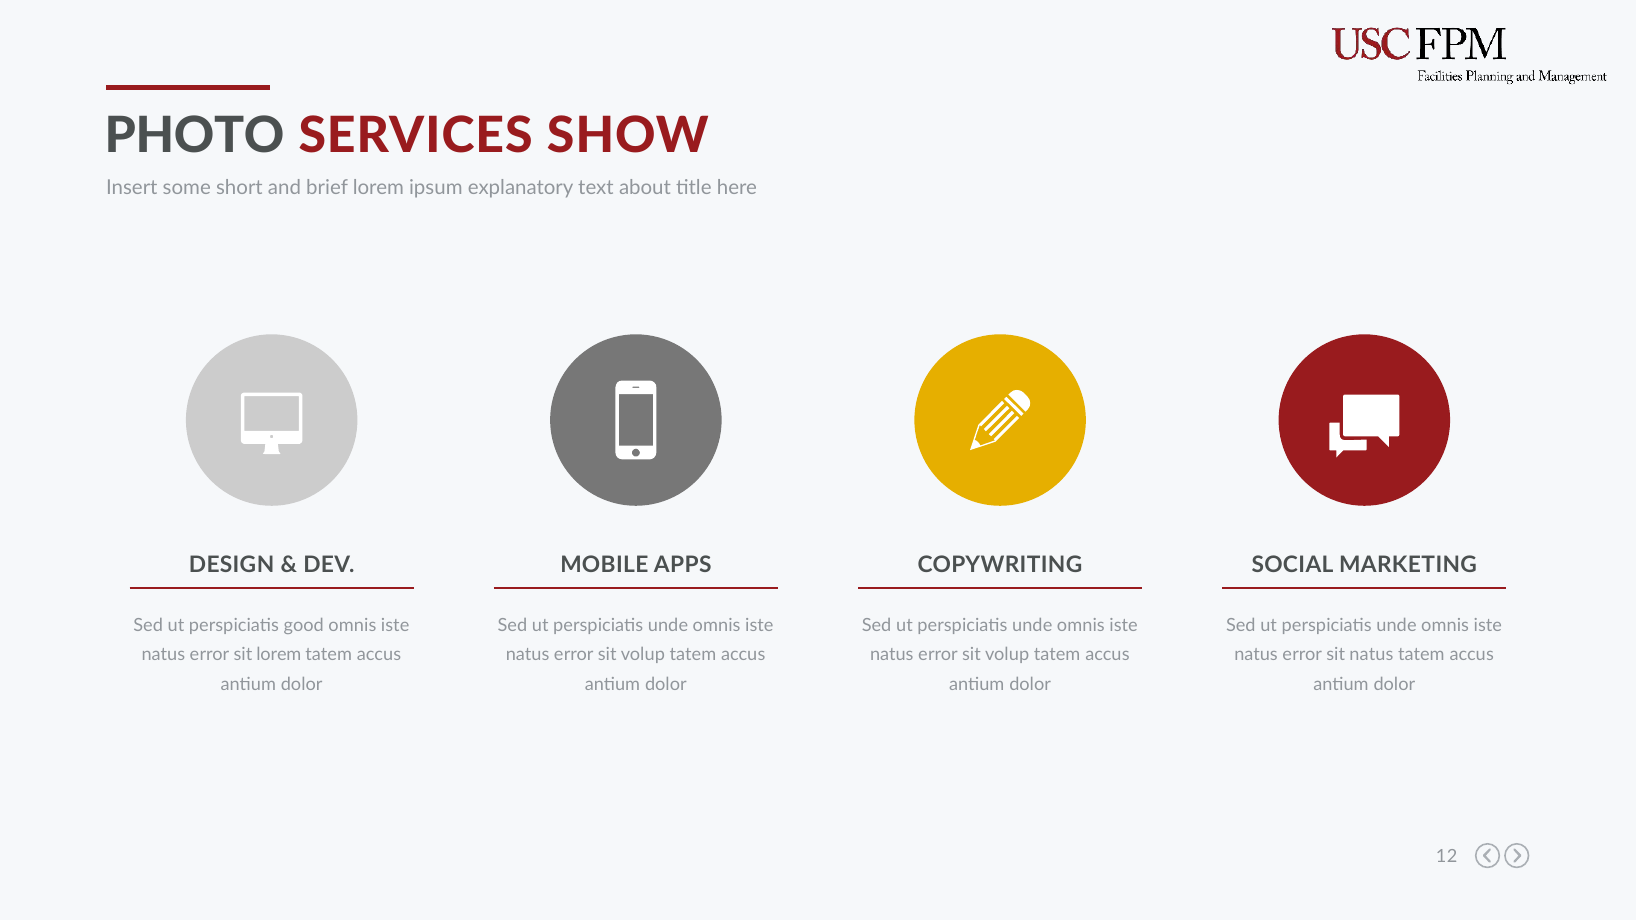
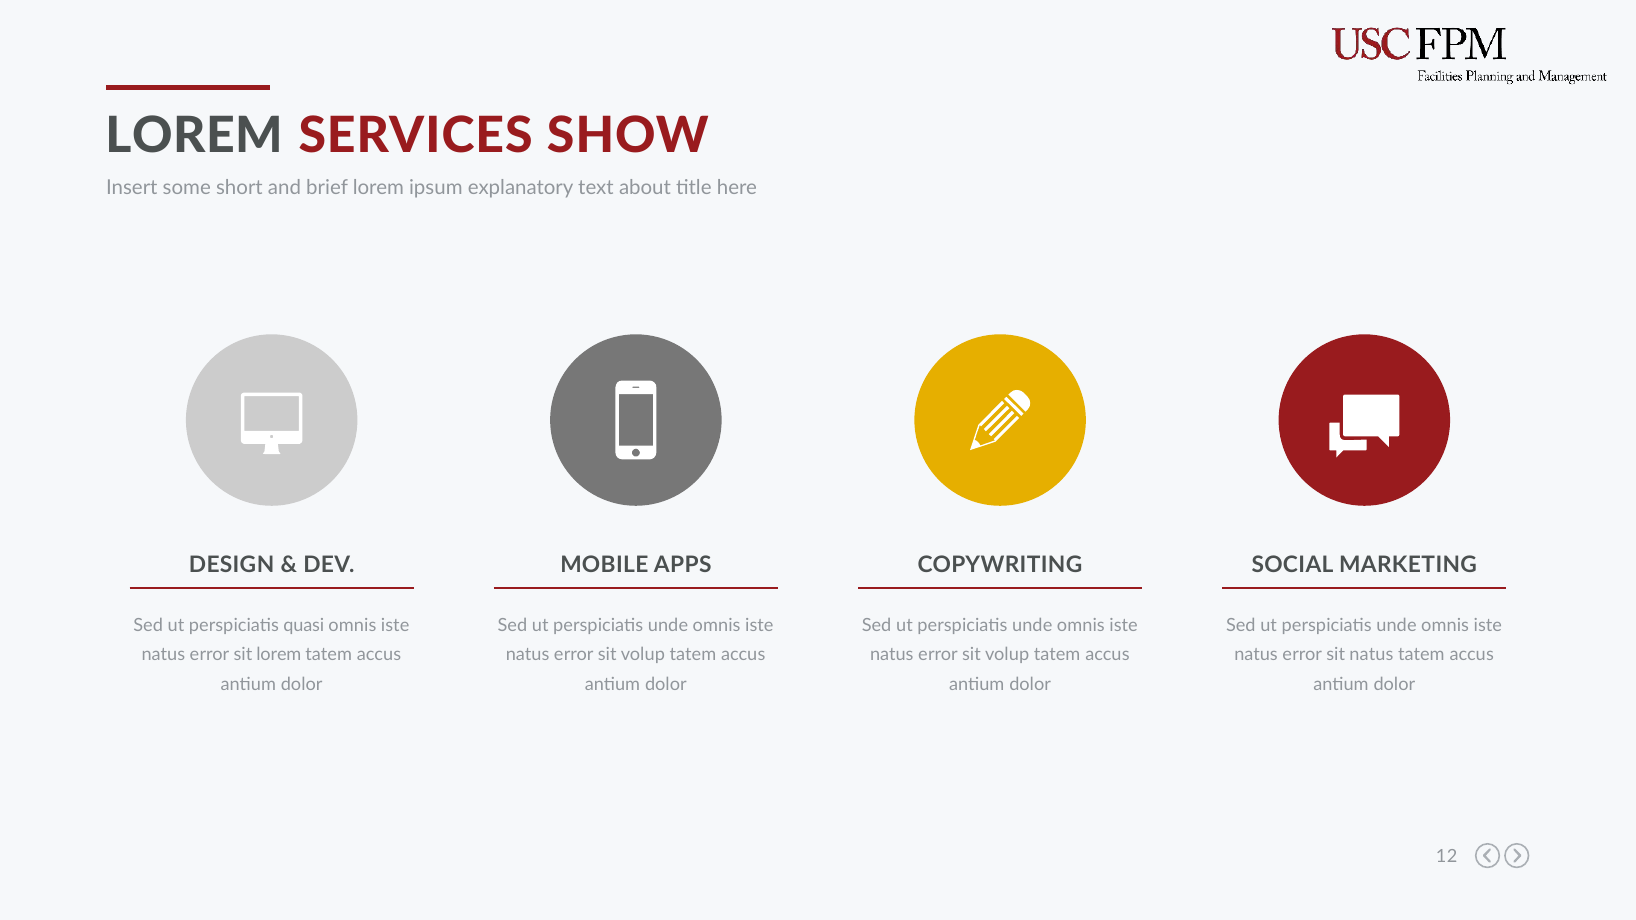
PHOTO at (195, 137): PHOTO -> LOREM
good: good -> quasi
